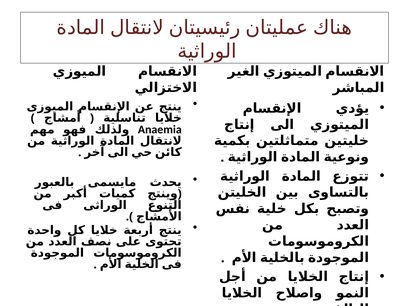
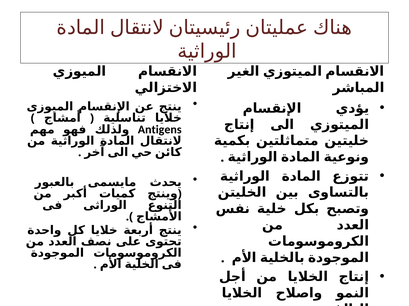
Anaemia: Anaemia -> Antigens
